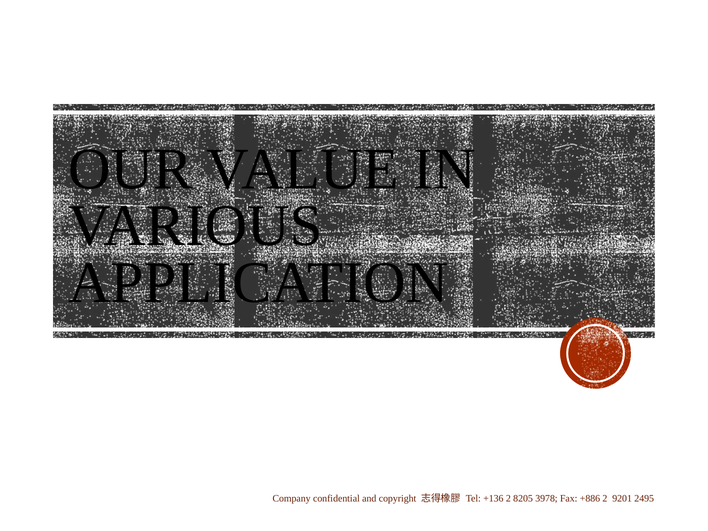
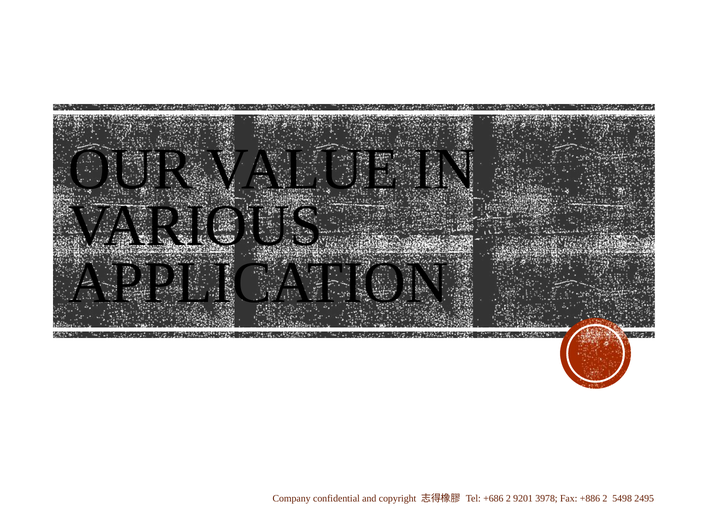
+136: +136 -> +686
8205: 8205 -> 9201
9201: 9201 -> 5498
